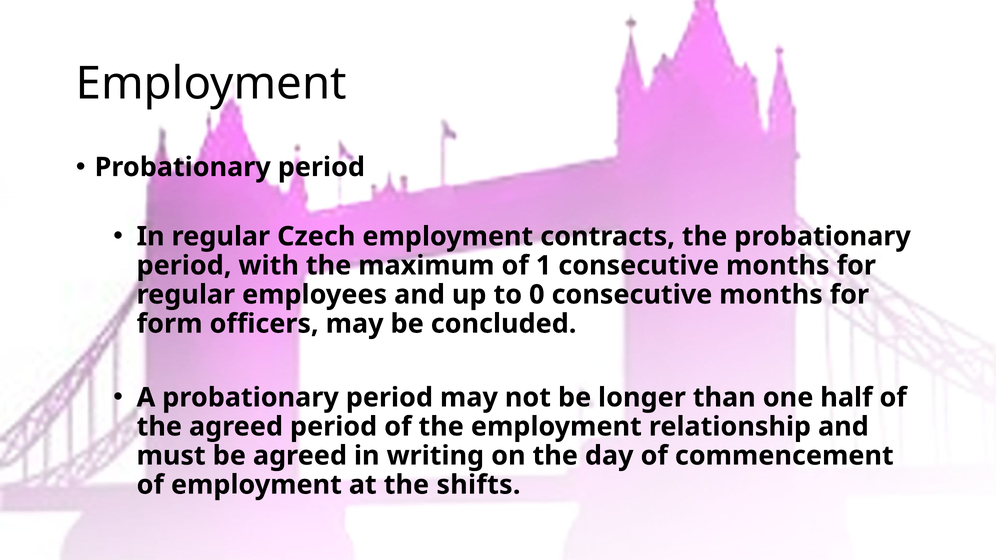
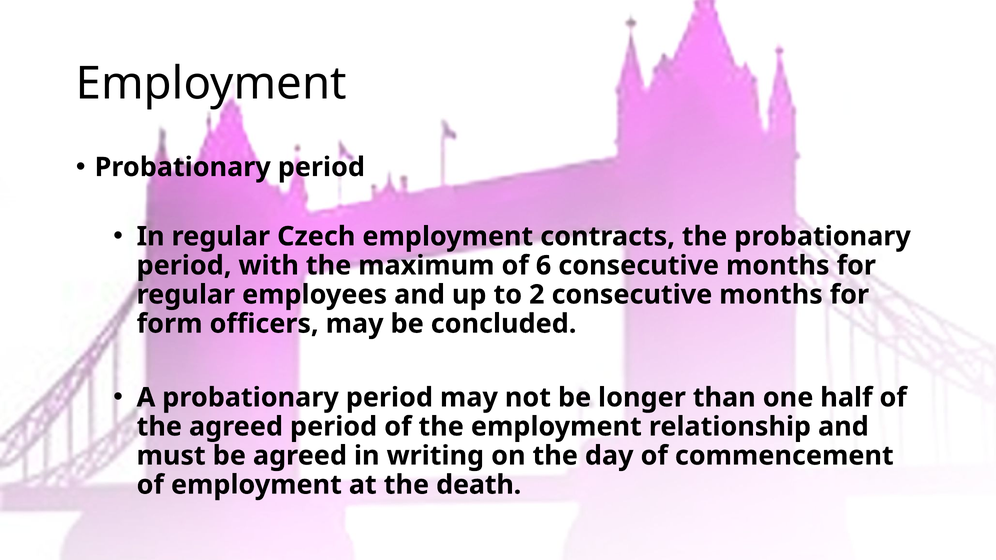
1: 1 -> 6
0: 0 -> 2
shifts: shifts -> death
